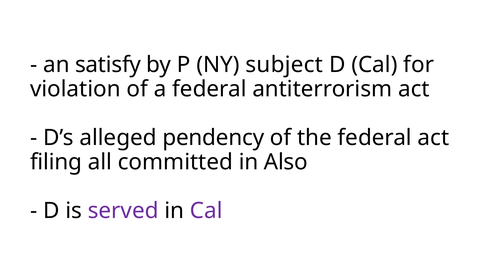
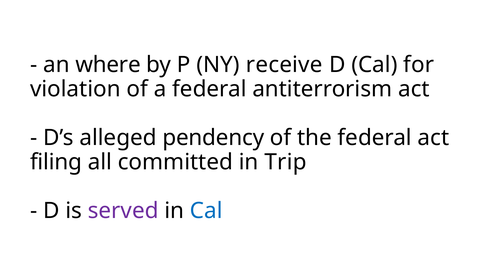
satisfy: satisfy -> where
subject: subject -> receive
Also: Also -> Trip
Cal at (206, 211) colour: purple -> blue
